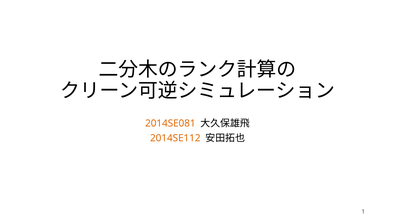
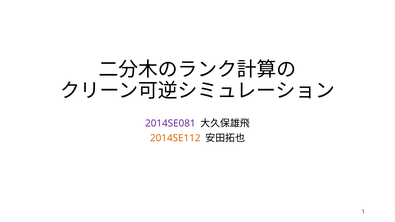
2014SE081 colour: orange -> purple
